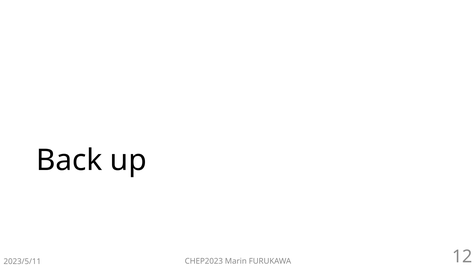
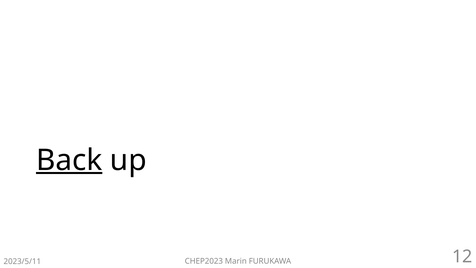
Back underline: none -> present
